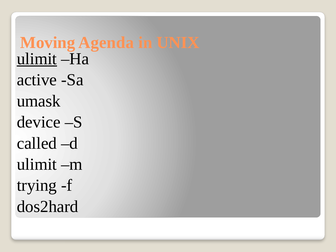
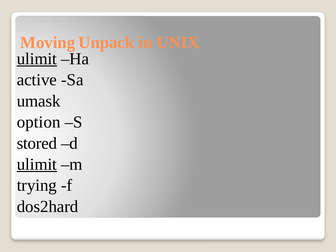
Agenda: Agenda -> Unpack
device: device -> option
called: called -> stored
ulimit at (37, 164) underline: none -> present
